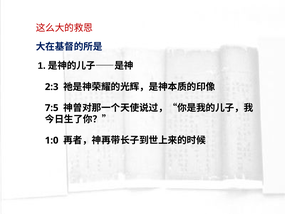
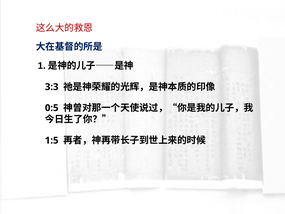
2:3: 2:3 -> 3:3
7:5: 7:5 -> 0:5
1:0: 1:0 -> 1:5
